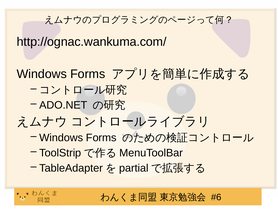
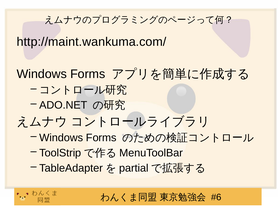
http://ognac.wankuma.com/: http://ognac.wankuma.com/ -> http://maint.wankuma.com/
